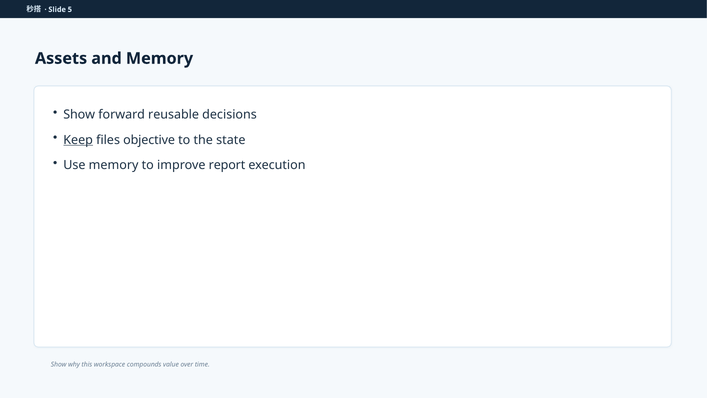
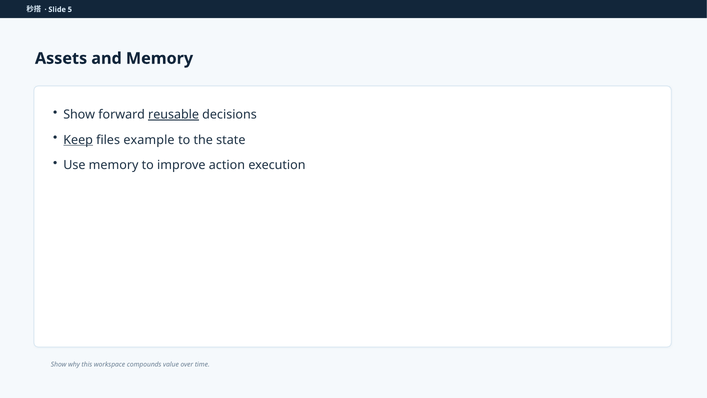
reusable underline: none -> present
objective: objective -> example
report: report -> action
